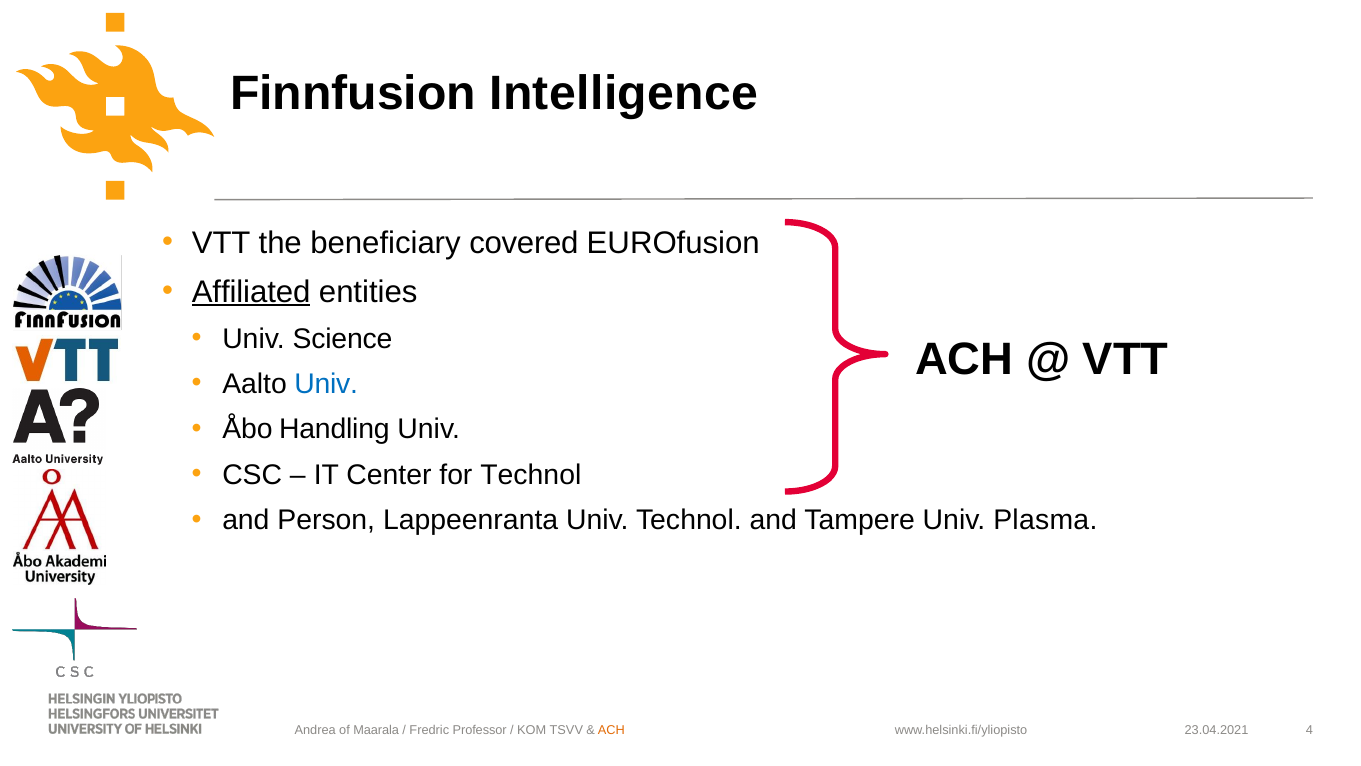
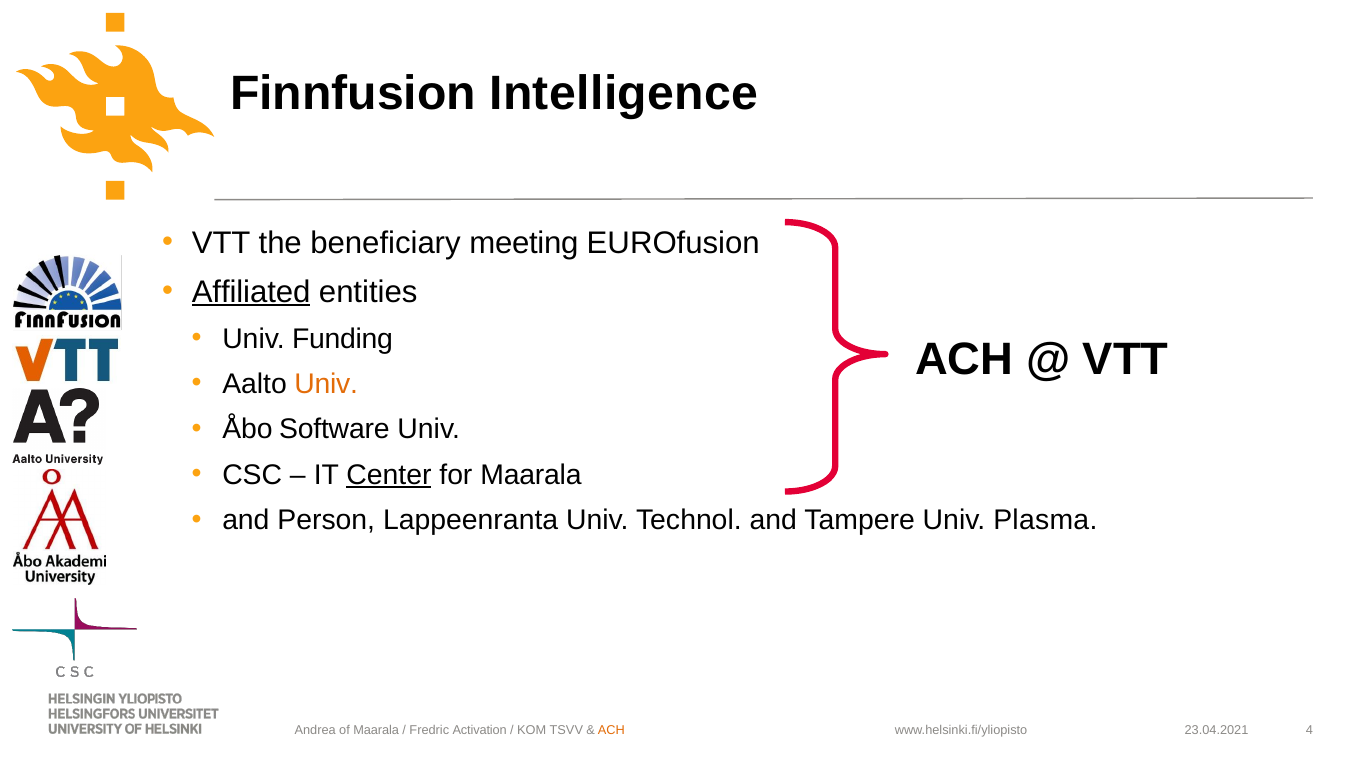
covered: covered -> meeting
Science: Science -> Funding
Univ at (326, 384) colour: blue -> orange
Handling: Handling -> Software
Center underline: none -> present
for Technol: Technol -> Maarala
Professor: Professor -> Activation
